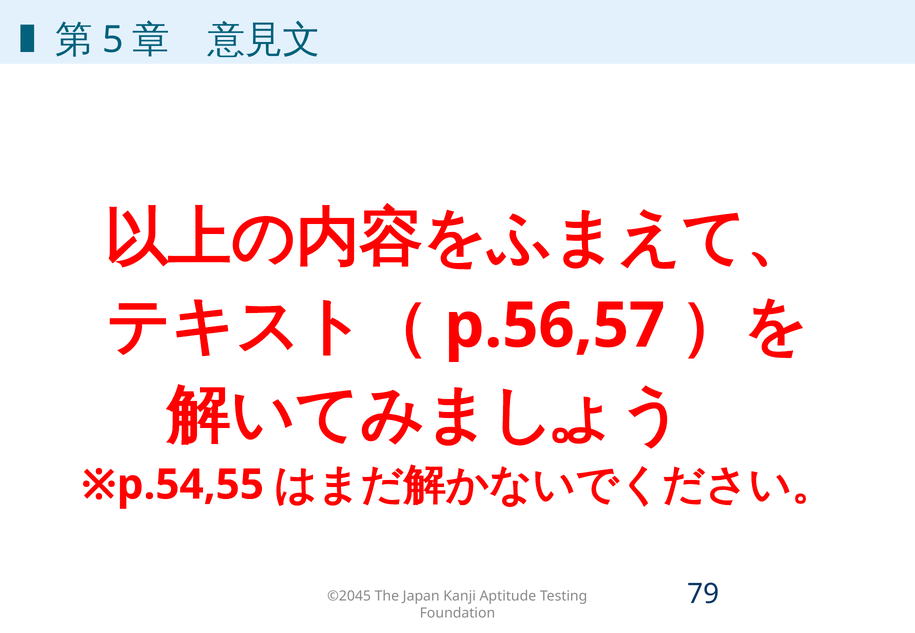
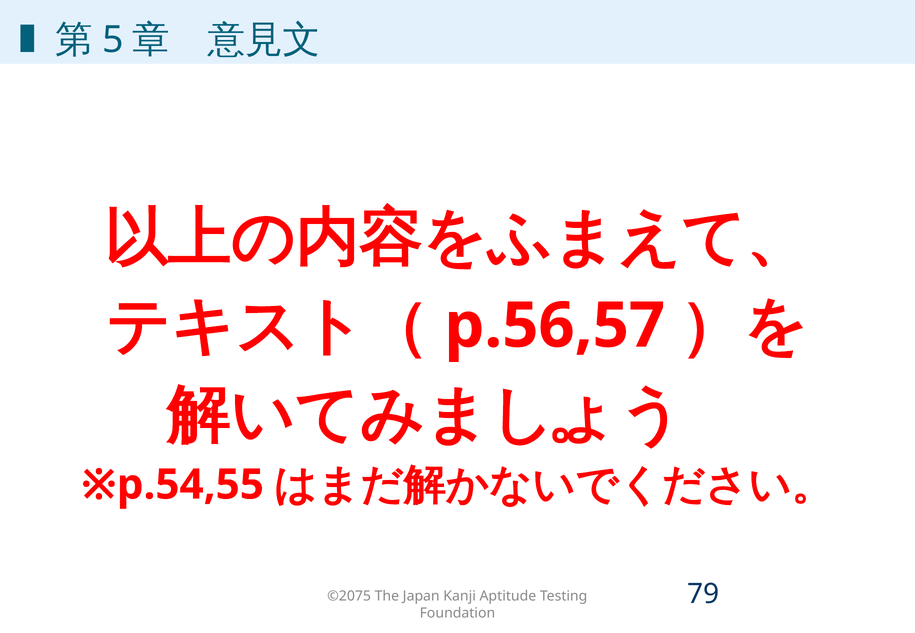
©2045: ©2045 -> ©2075
